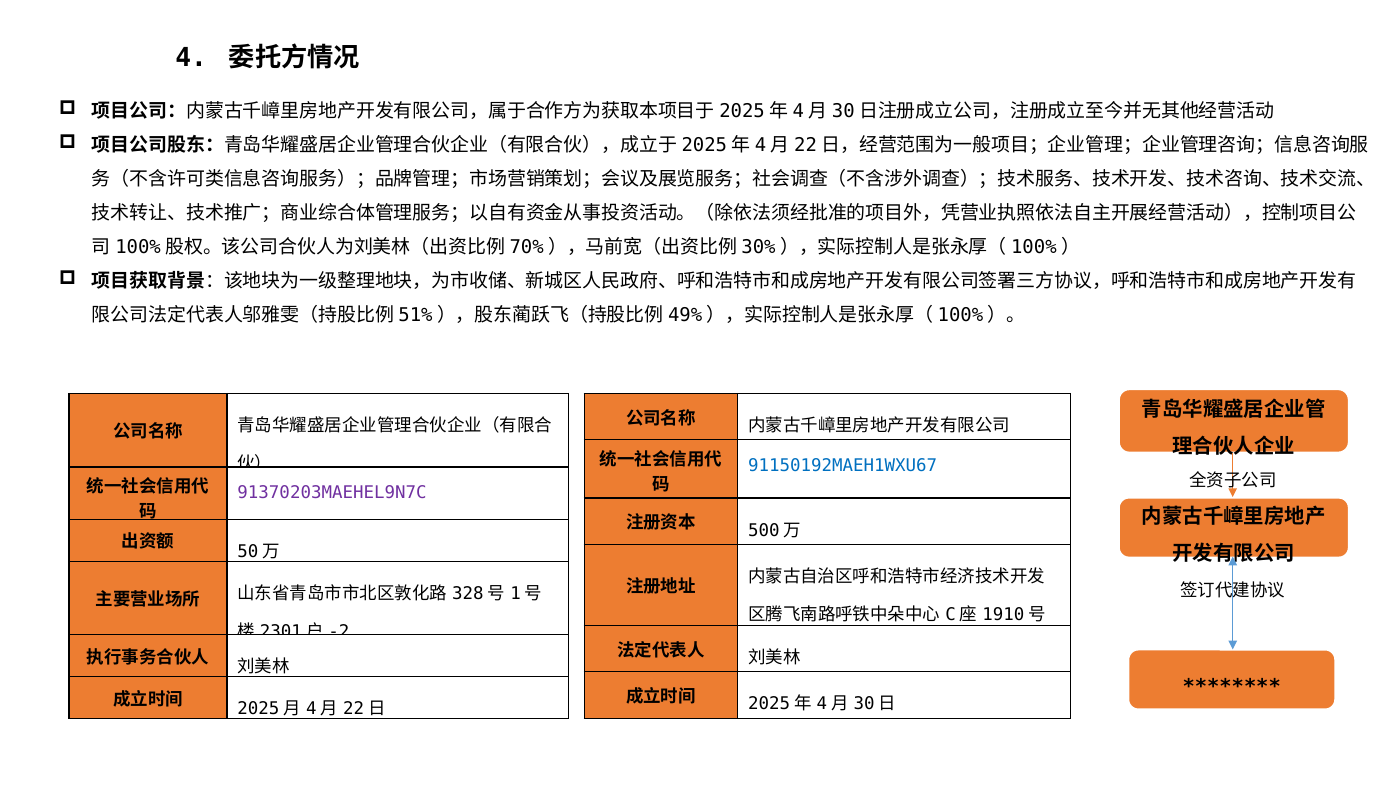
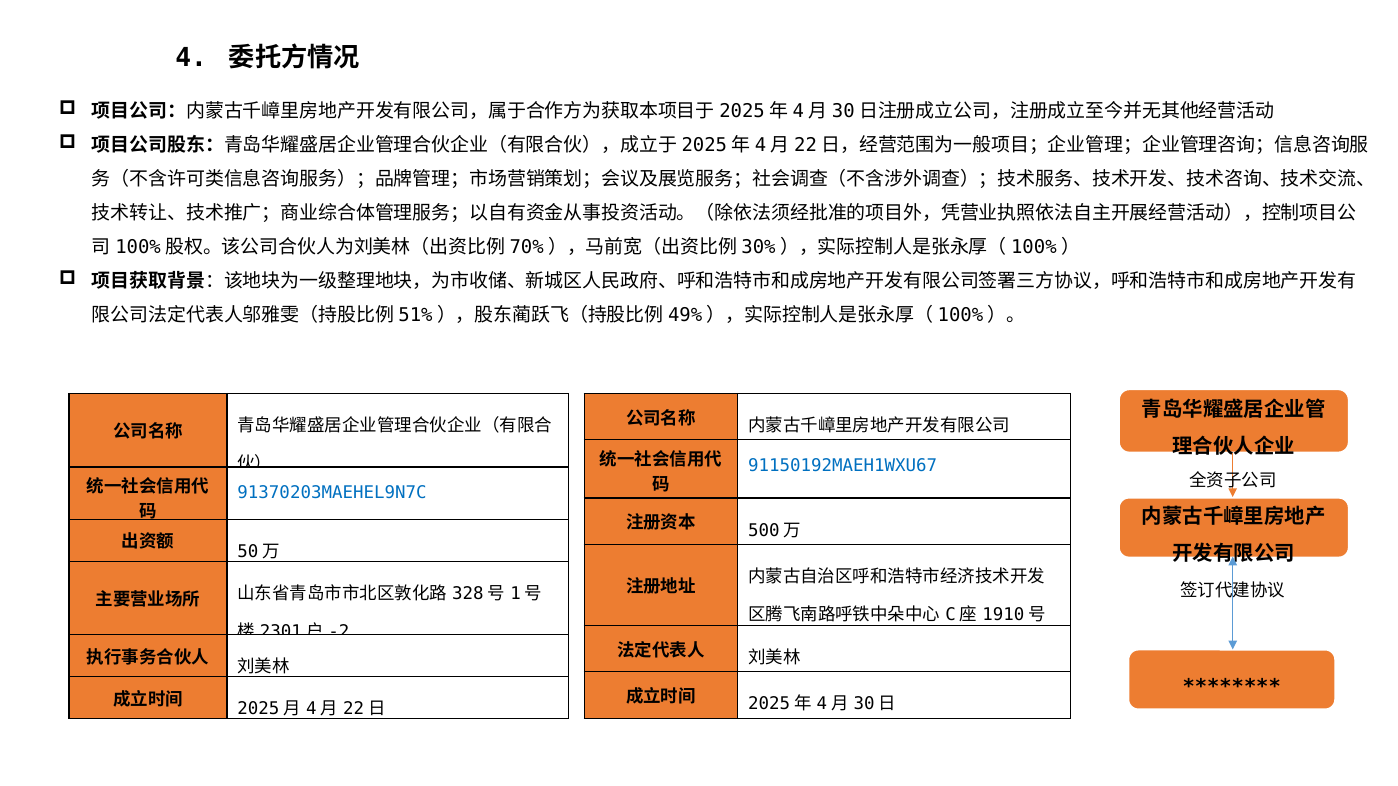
91370203MAEHEL9N7C colour: purple -> blue
